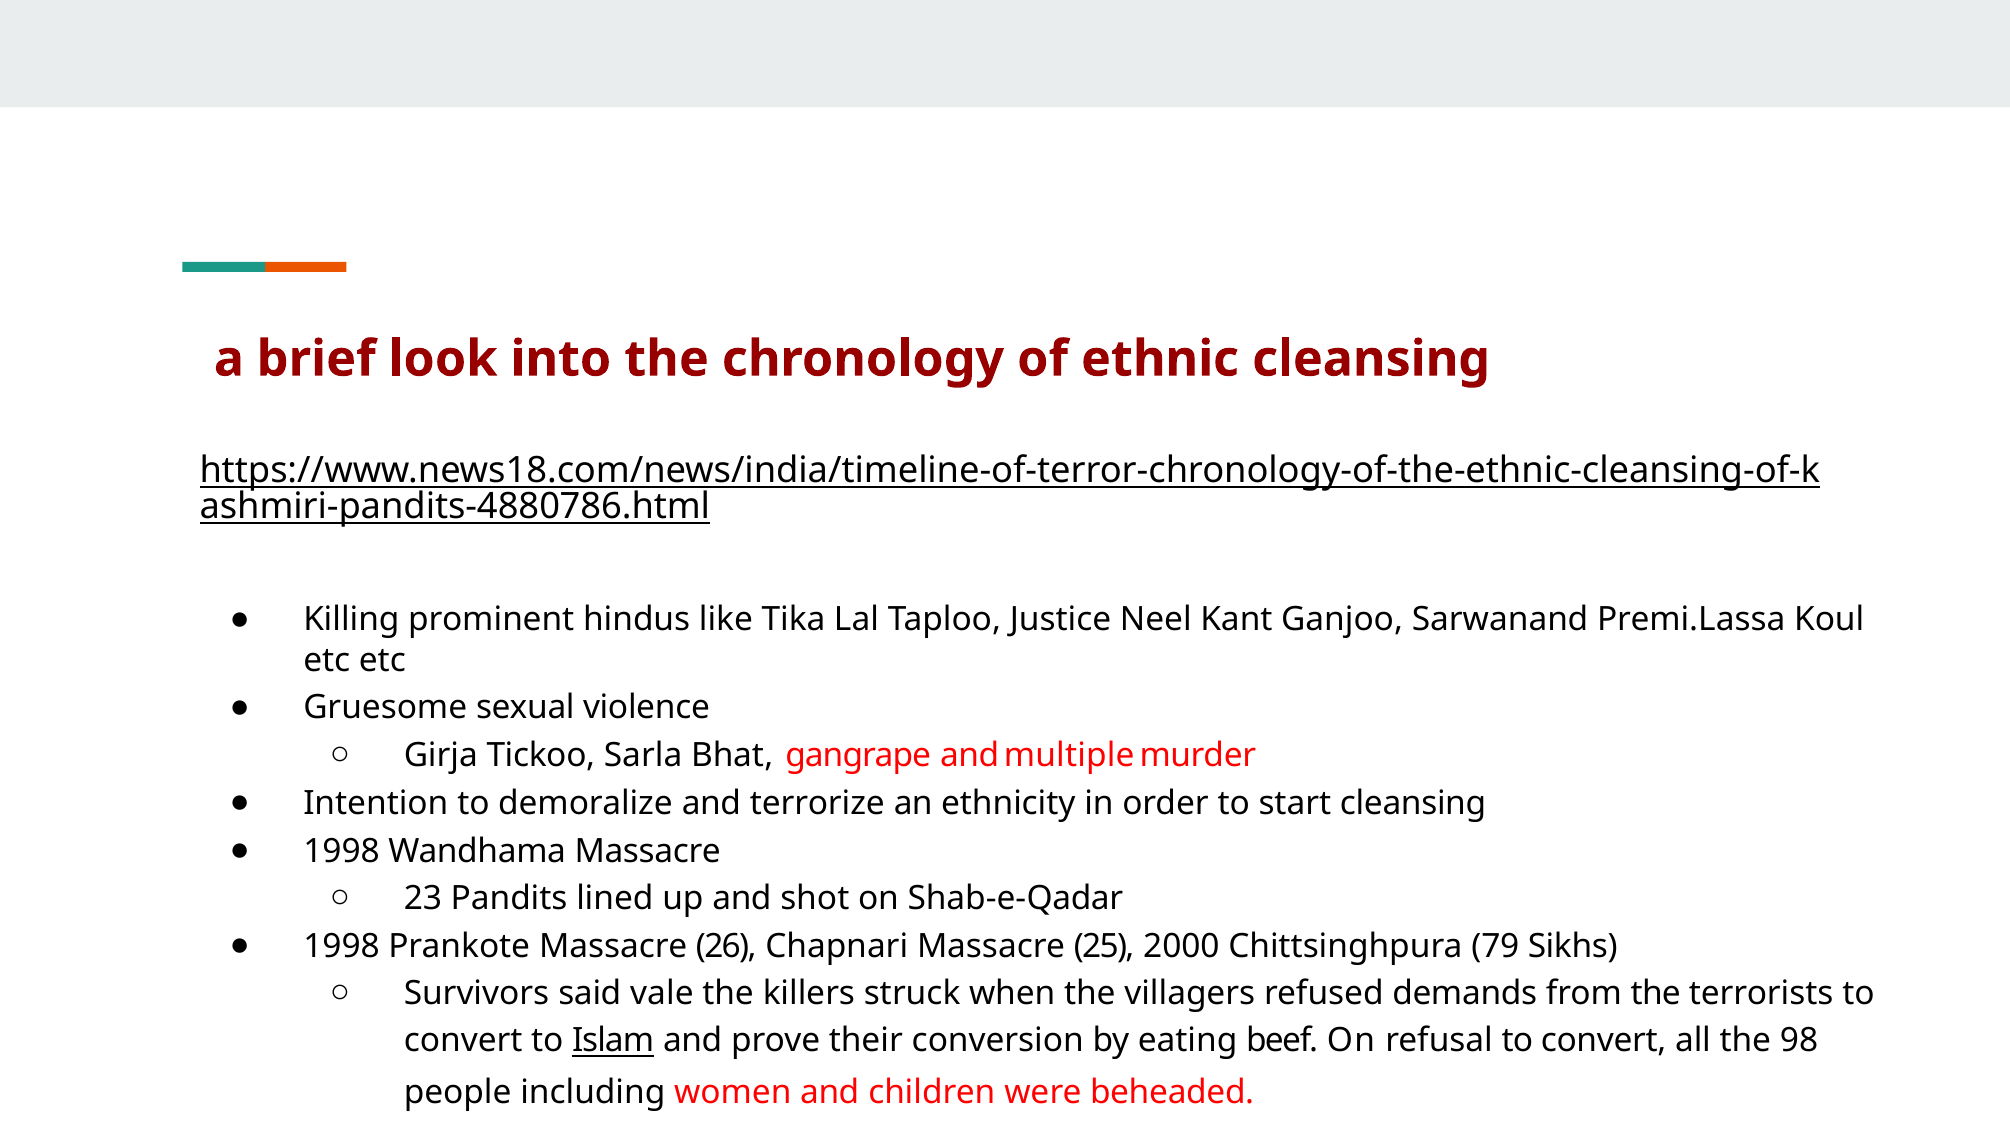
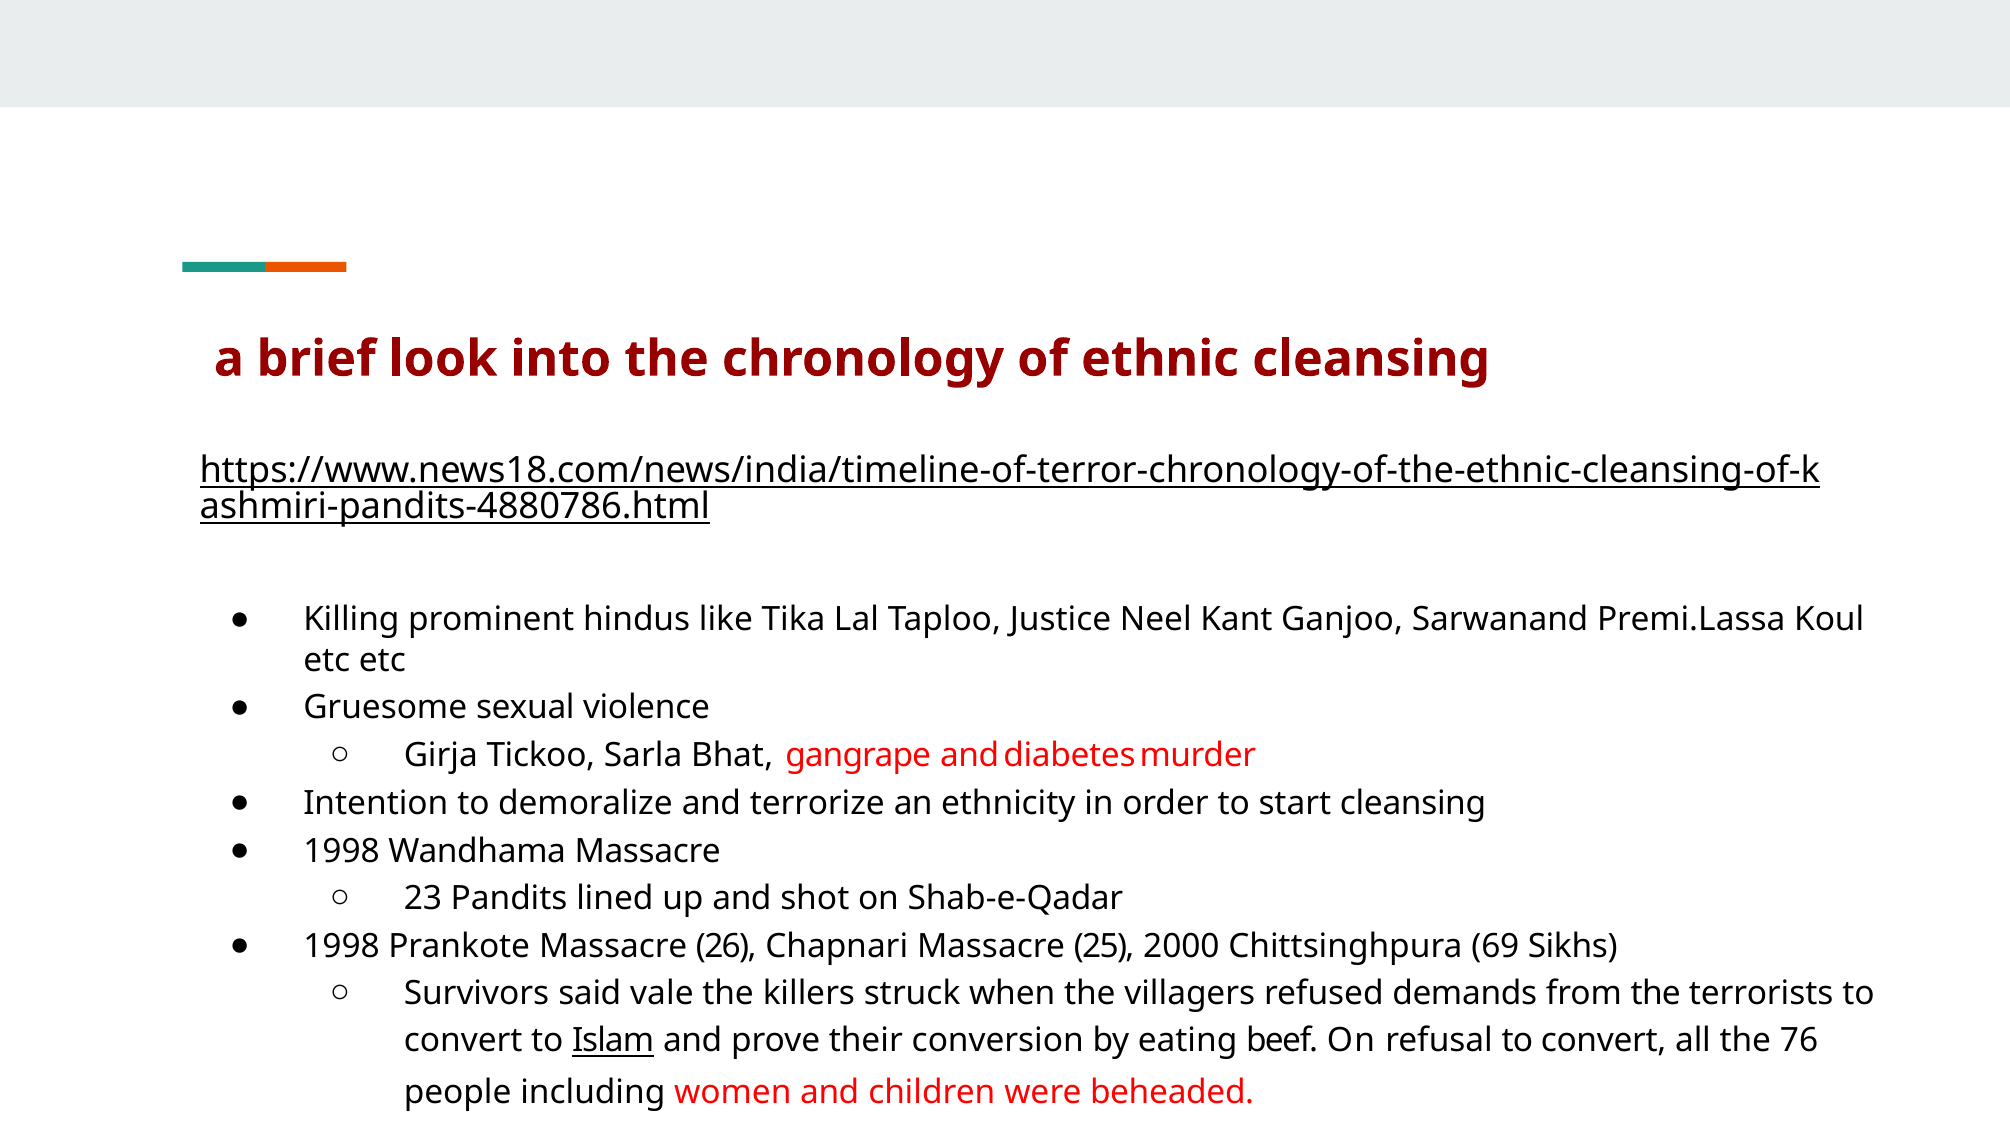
multiple: multiple -> diabetes
79: 79 -> 69
98: 98 -> 76
